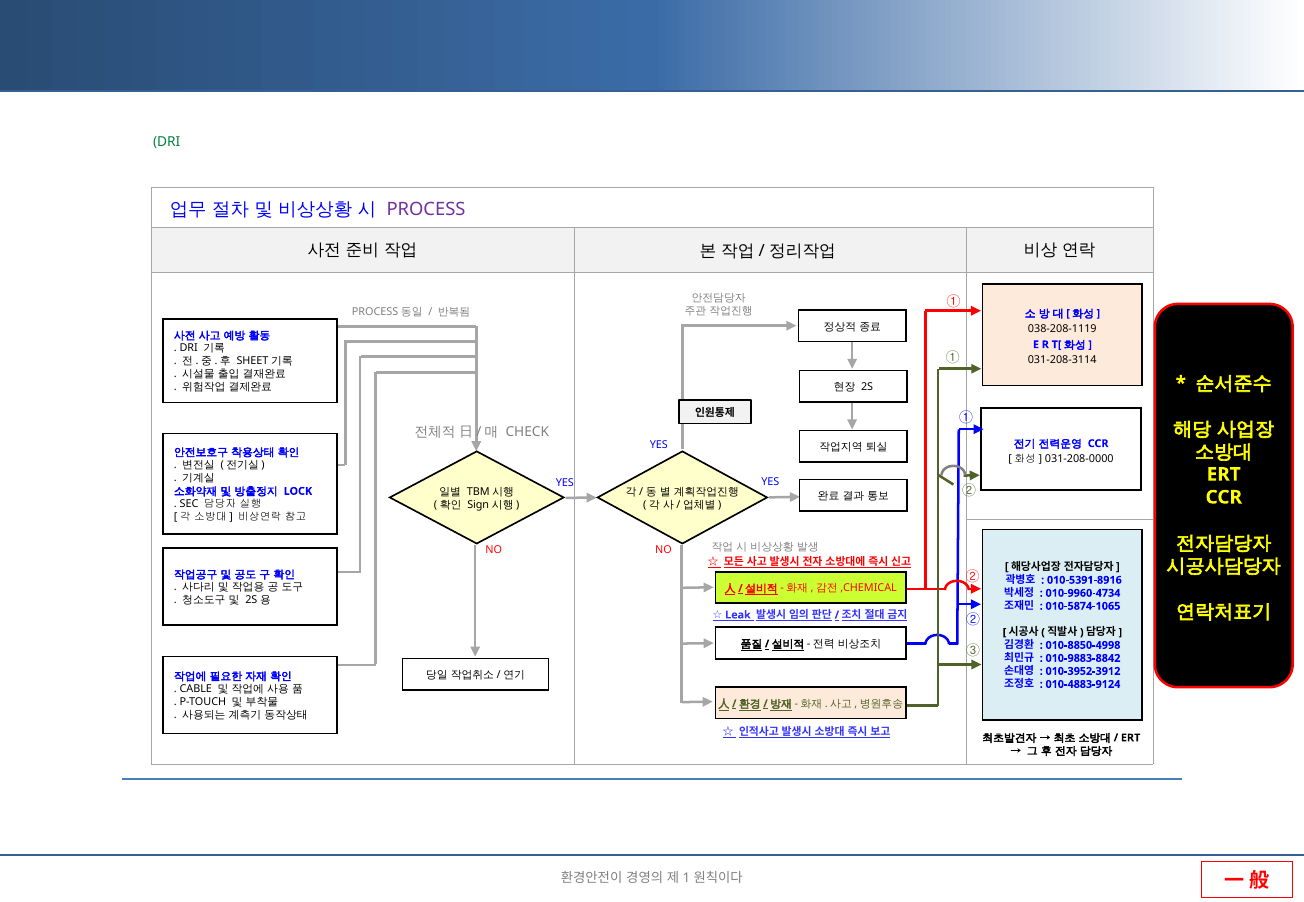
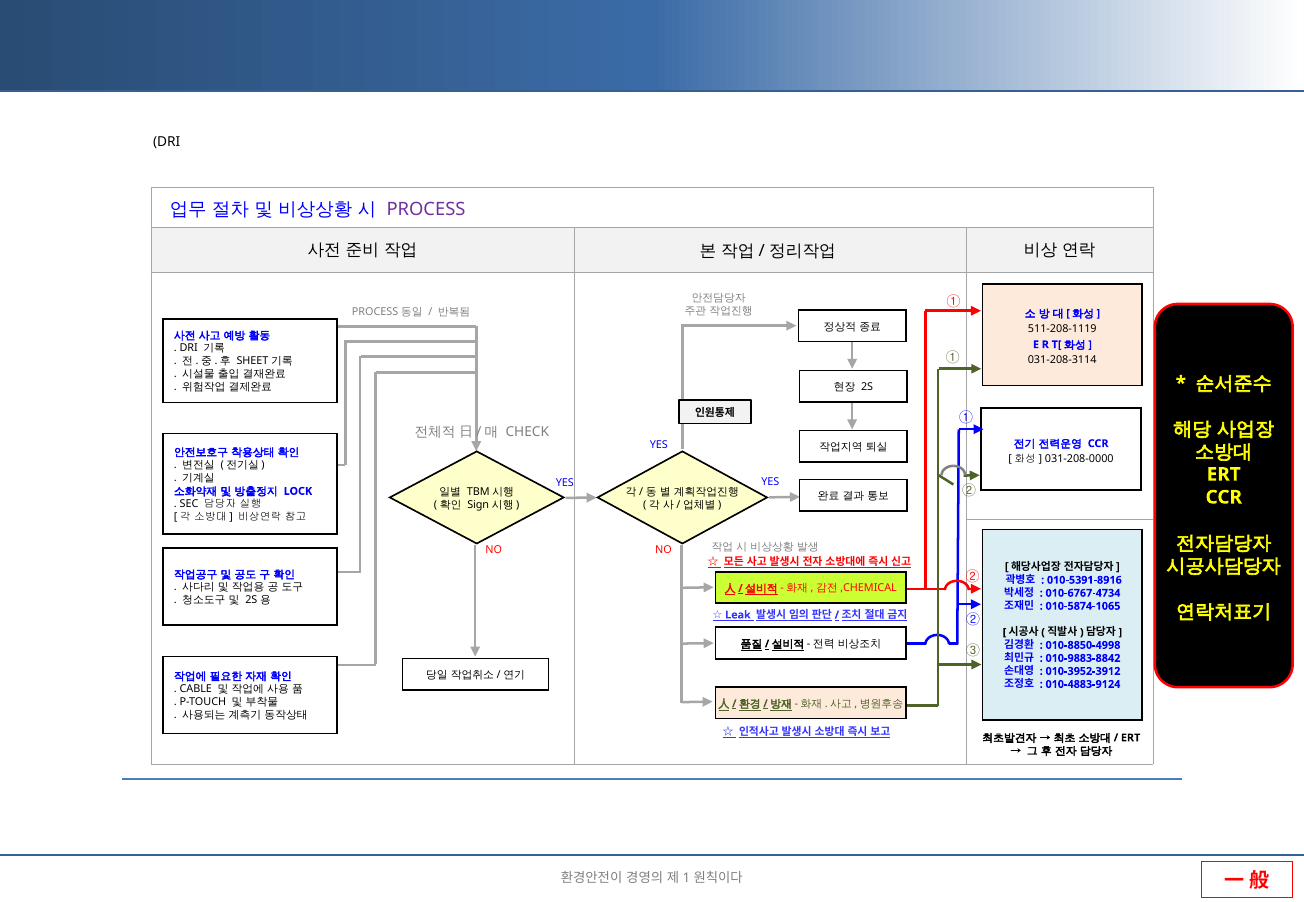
DRI at (167, 142) colour: green -> black
038-208-1119: 038-208-1119 -> 511-208-1119
010-9960-4734: 010-9960-4734 -> 010-6767-4734
